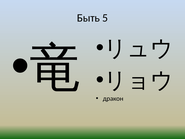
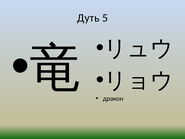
Быть: Быть -> Дуть
